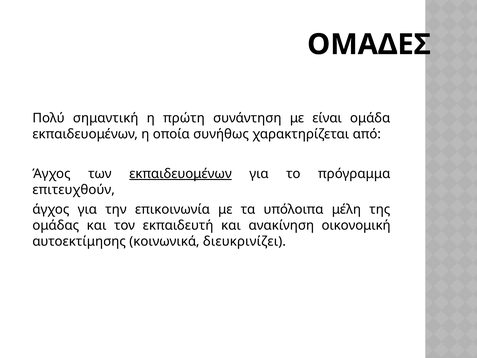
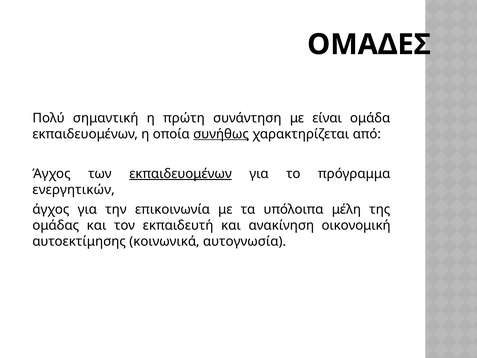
συνήθως underline: none -> present
επιτευχθούν: επιτευχθούν -> ενεργητικών
διευκρινίζει: διευκρινίζει -> αυτογνωσία
